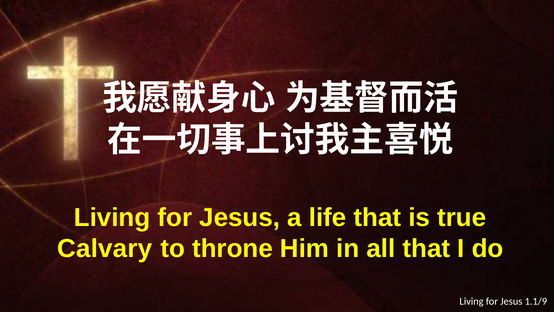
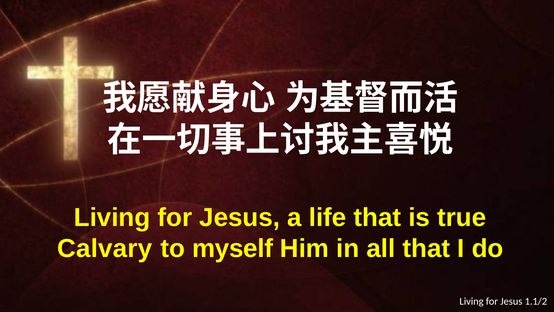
throne: throne -> myself
1.1/9: 1.1/9 -> 1.1/2
